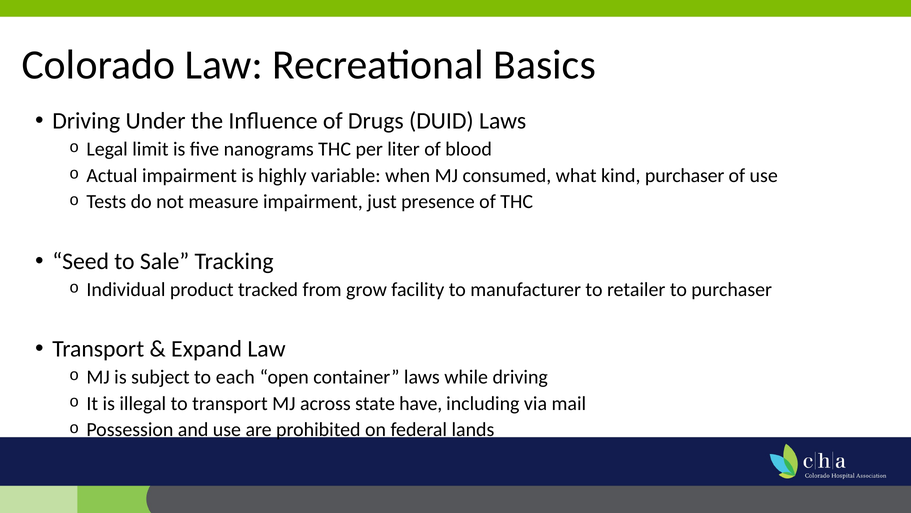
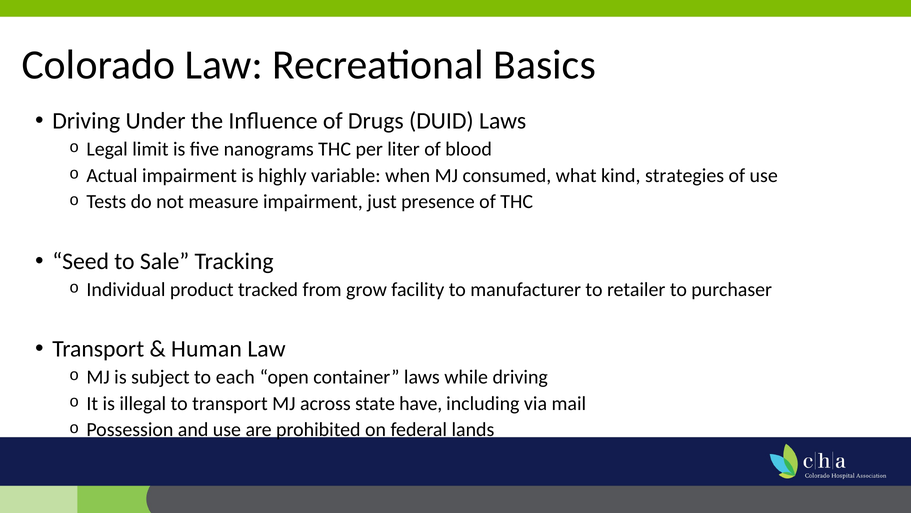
kind purchaser: purchaser -> strategies
Expand: Expand -> Human
